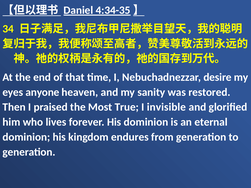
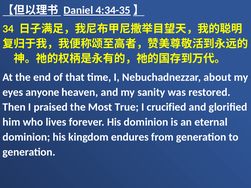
desire: desire -> about
invisible: invisible -> crucified
